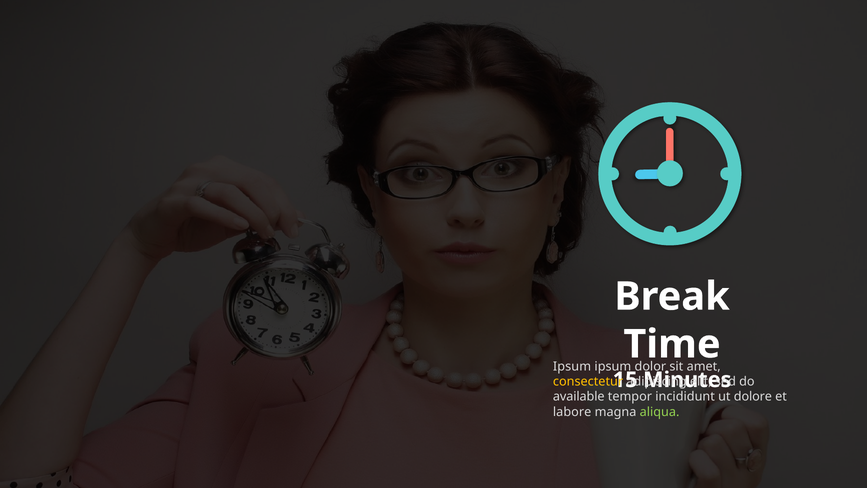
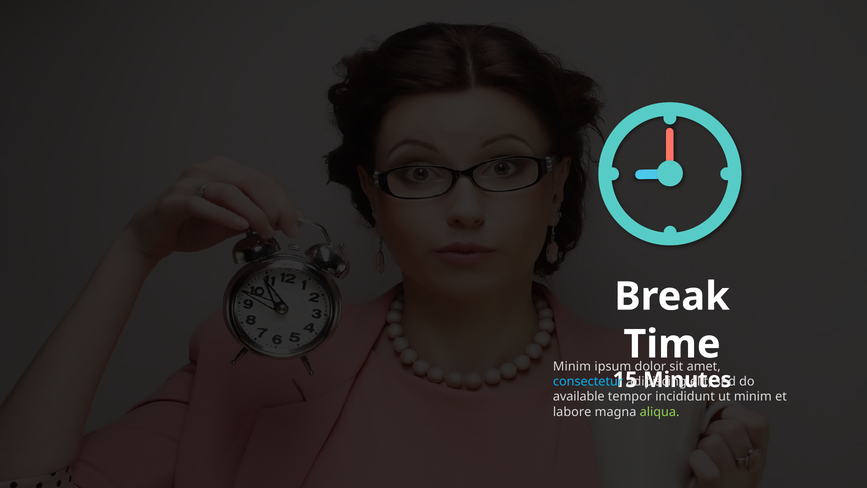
Ipsum at (572, 366): Ipsum -> Minim
consectetur colour: yellow -> light blue
dolore at (753, 397): dolore -> minim
